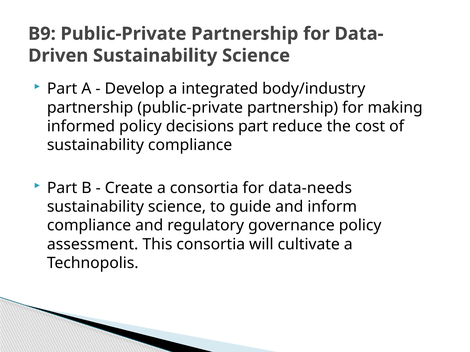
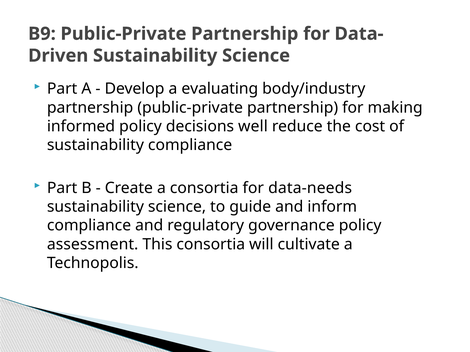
integrated: integrated -> evaluating
decisions part: part -> well
